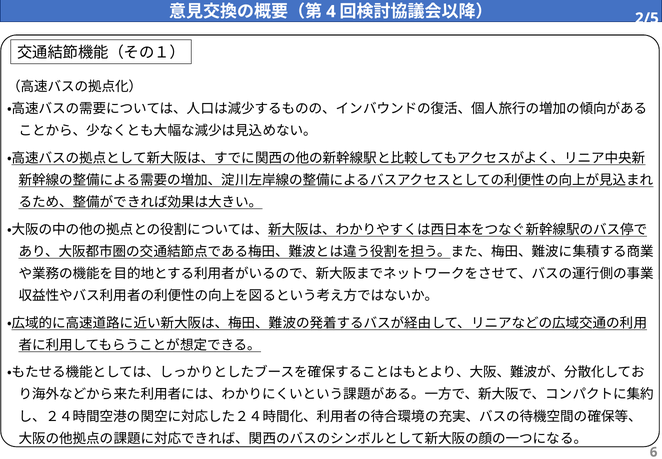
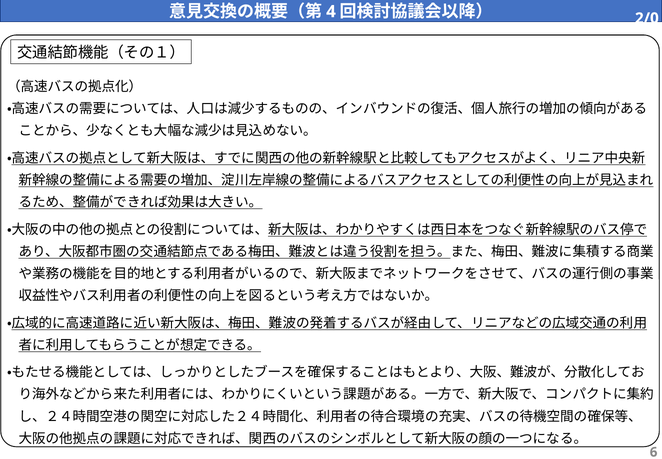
2/5: 2/5 -> 2/0
